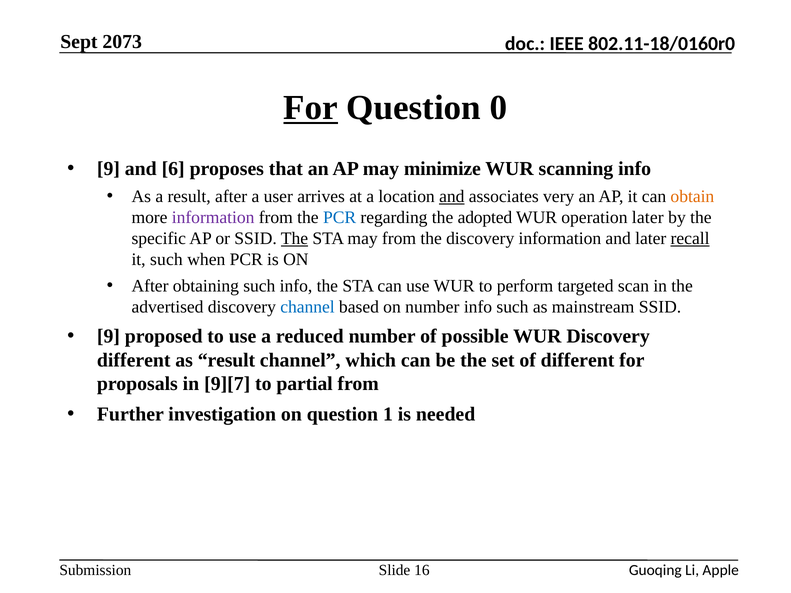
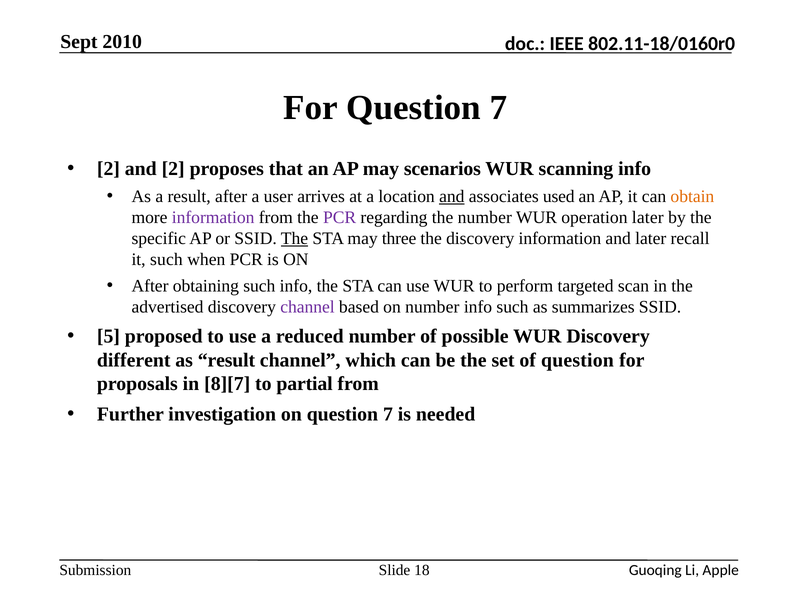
2073: 2073 -> 2010
For at (311, 108) underline: present -> none
0 at (499, 108): 0 -> 7
9 at (108, 169): 9 -> 2
and 6: 6 -> 2
minimize: minimize -> scenarios
very: very -> used
PCR at (340, 218) colour: blue -> purple
the adopted: adopted -> number
may from: from -> three
recall underline: present -> none
channel at (307, 307) colour: blue -> purple
mainstream: mainstream -> summarizes
9 at (108, 337): 9 -> 5
of different: different -> question
9][7: 9][7 -> 8][7
on question 1: 1 -> 7
16: 16 -> 18
